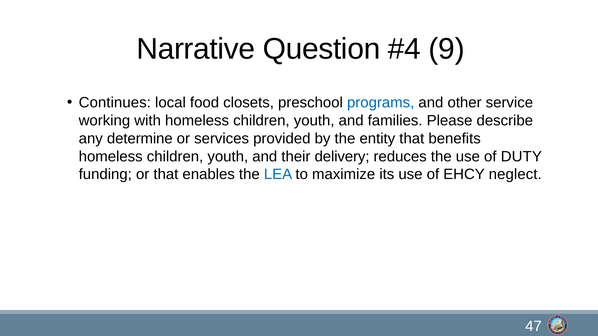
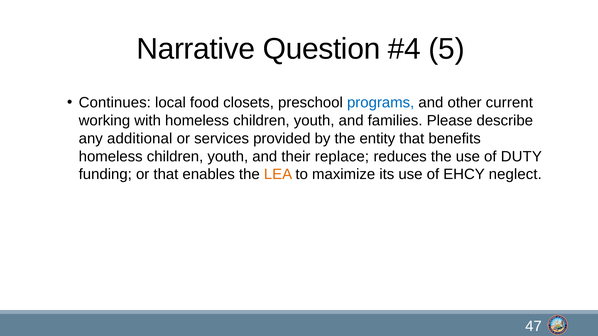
9: 9 -> 5
service: service -> current
determine: determine -> additional
delivery: delivery -> replace
LEA colour: blue -> orange
